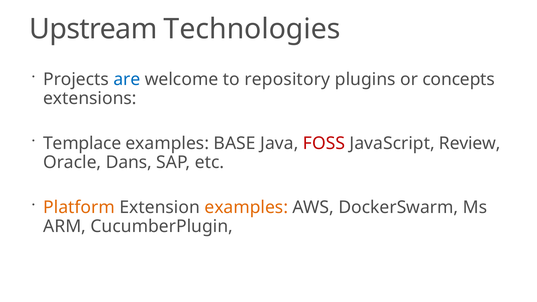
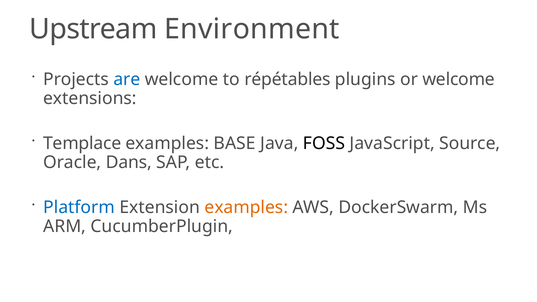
Technologies: Technologies -> Environment
repository: repository -> répétables
or concepts: concepts -> welcome
FOSS colour: red -> black
Review: Review -> Source
Platform colour: orange -> blue
